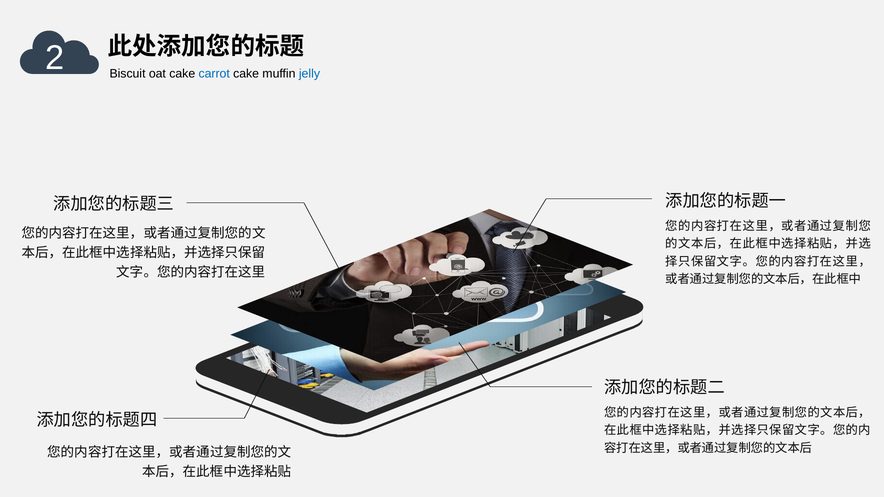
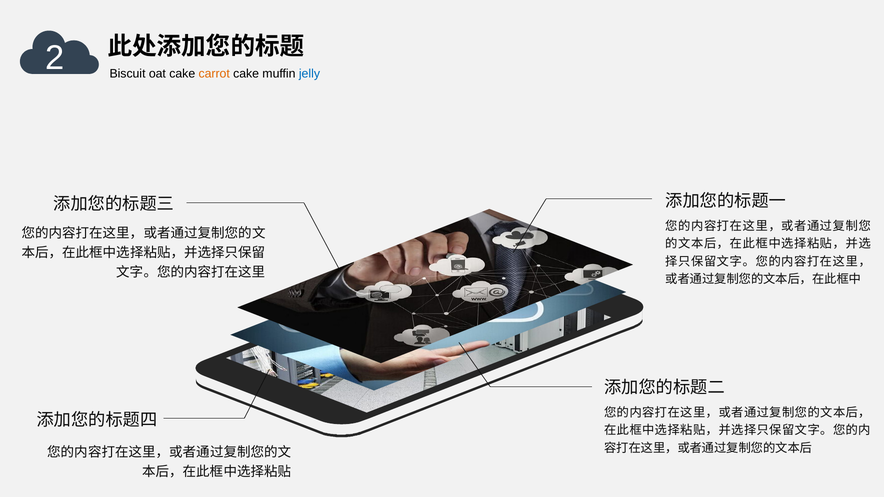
carrot colour: blue -> orange
